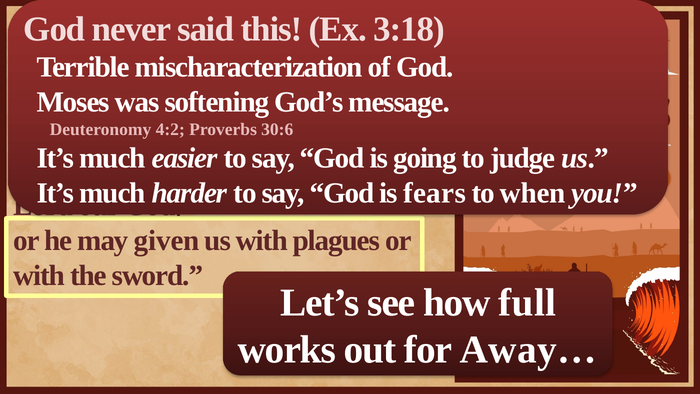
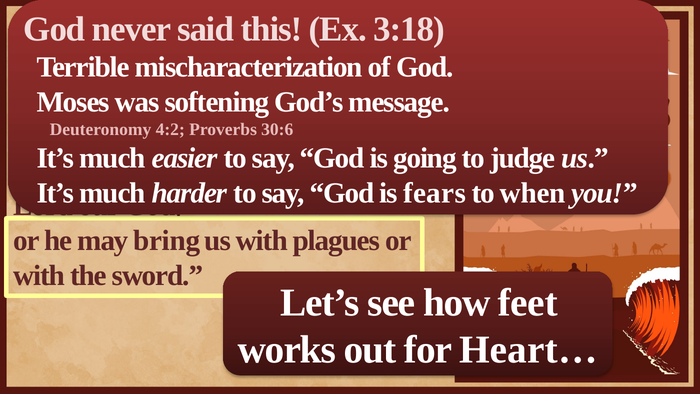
given: given -> bring
full: full -> feet
Away…: Away… -> Heart…
